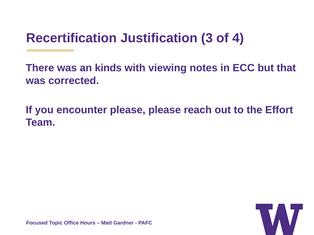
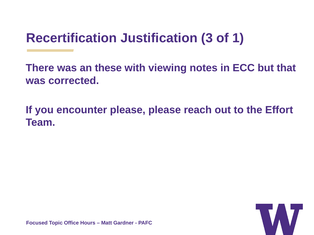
4: 4 -> 1
kinds: kinds -> these
